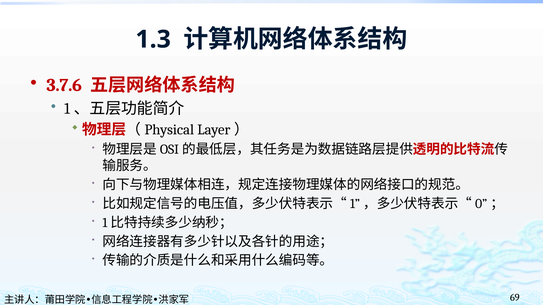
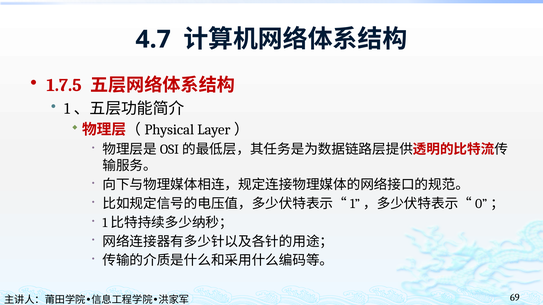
1.3: 1.3 -> 4.7
3.7.6: 3.7.6 -> 1.7.5
